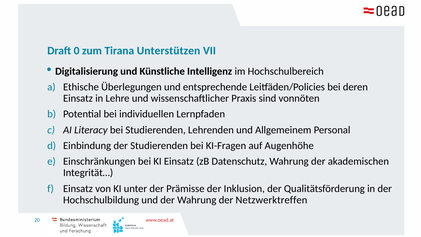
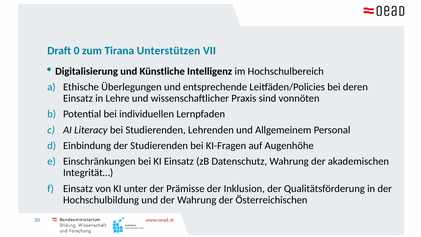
Netzwerktreffen: Netzwerktreffen -> Österreichischen
